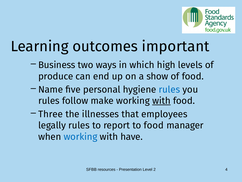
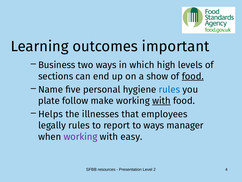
produce: produce -> sections
food at (193, 76) underline: none -> present
rules at (49, 101): rules -> plate
Three: Three -> Helps
to food: food -> ways
working at (80, 136) colour: blue -> purple
have: have -> easy
